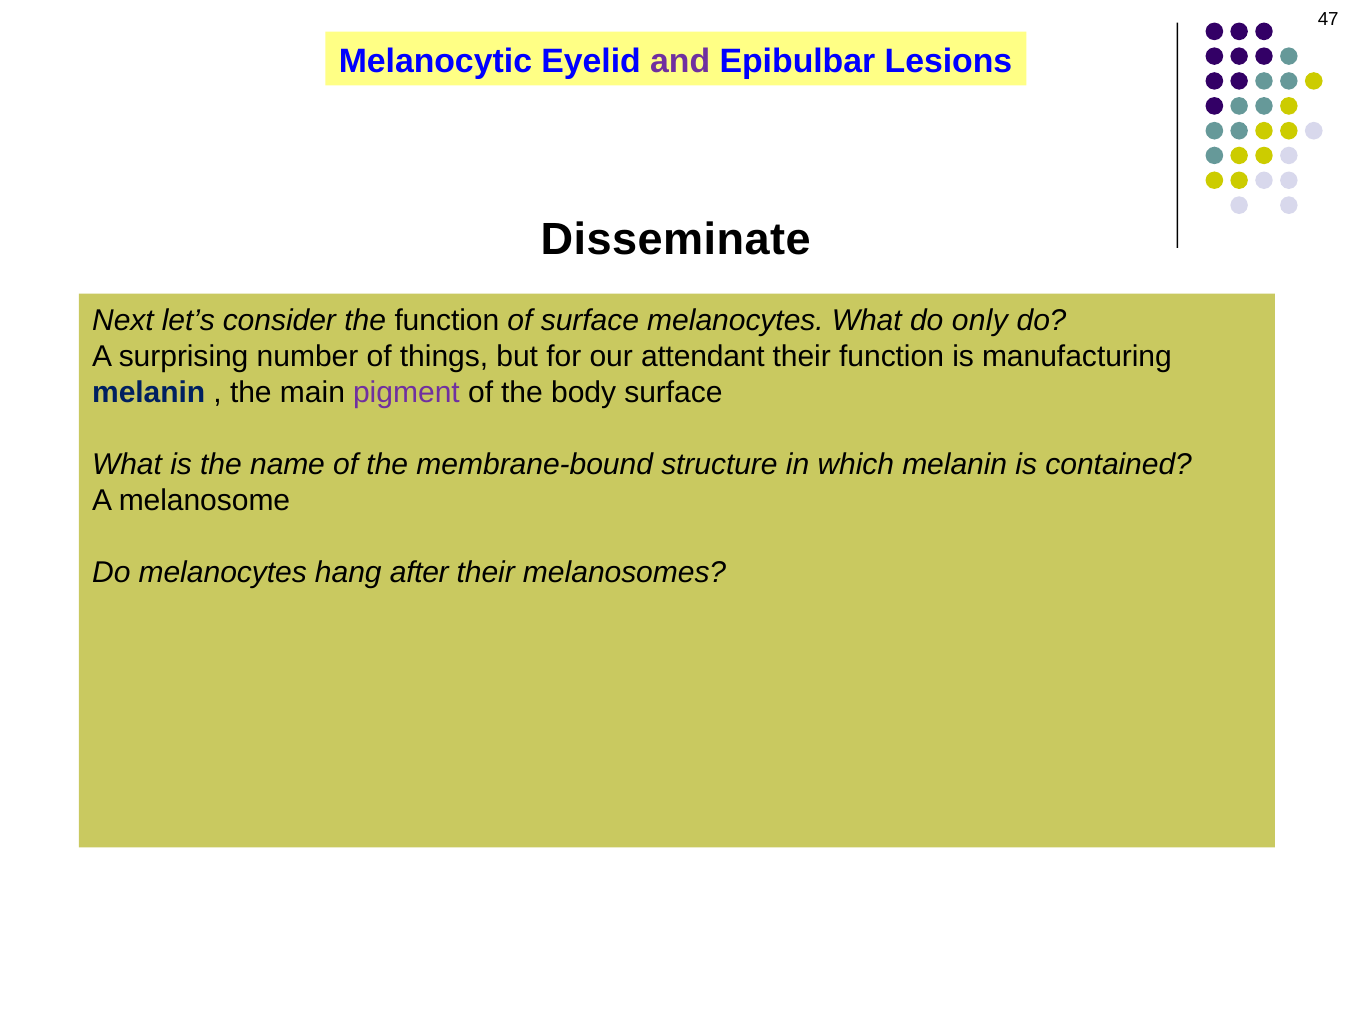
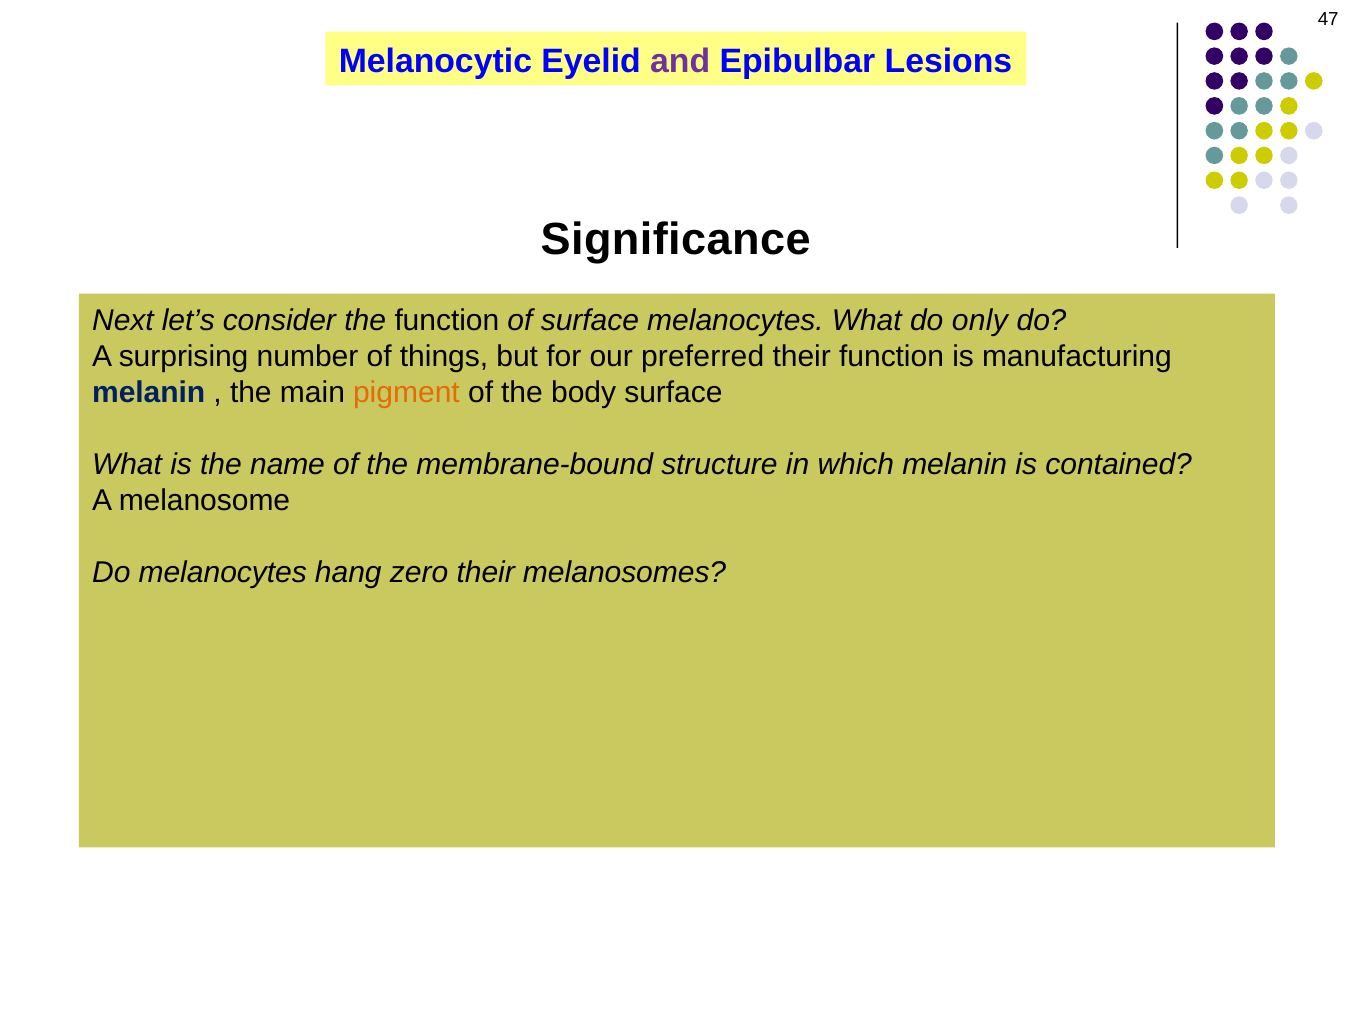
Disseminate: Disseminate -> Significance
attendant: attendant -> preferred
pigment colour: purple -> orange
after: after -> zero
